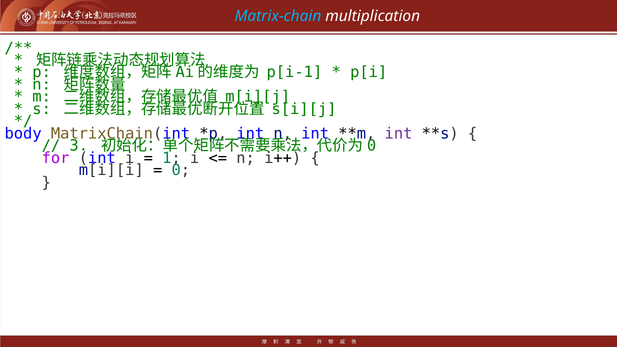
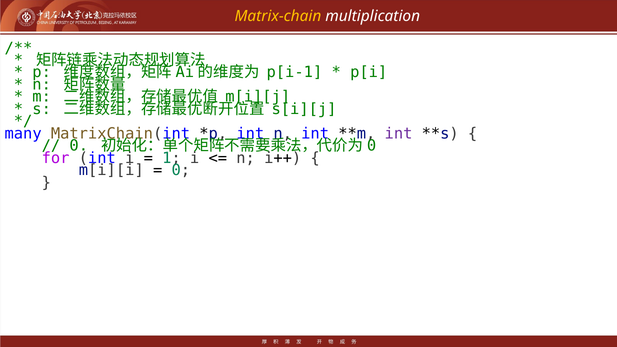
Matrix-chain colour: light blue -> yellow
body: body -> many
3 at (79, 146): 3 -> 0
